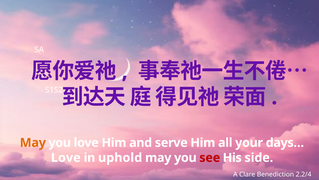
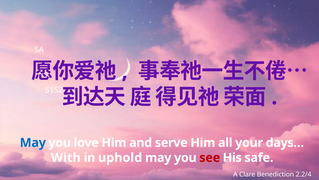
May at (33, 142) colour: orange -> blue
Love at (66, 157): Love -> With
side: side -> safe
